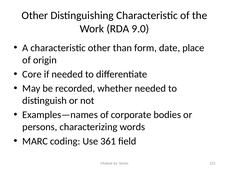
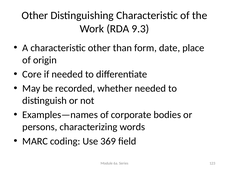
9.0: 9.0 -> 9.3
361: 361 -> 369
